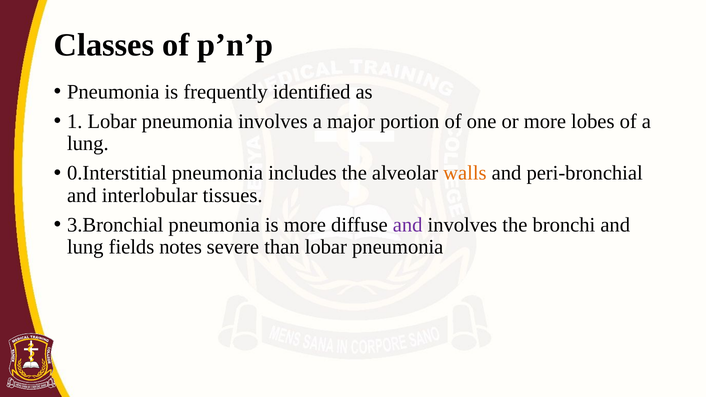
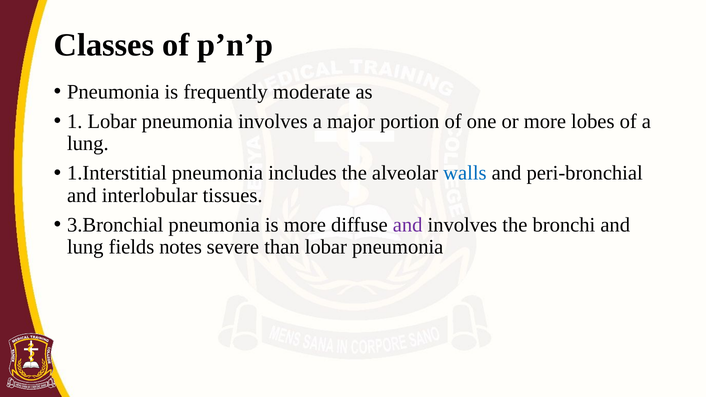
identified: identified -> moderate
0.Interstitial: 0.Interstitial -> 1.Interstitial
walls colour: orange -> blue
